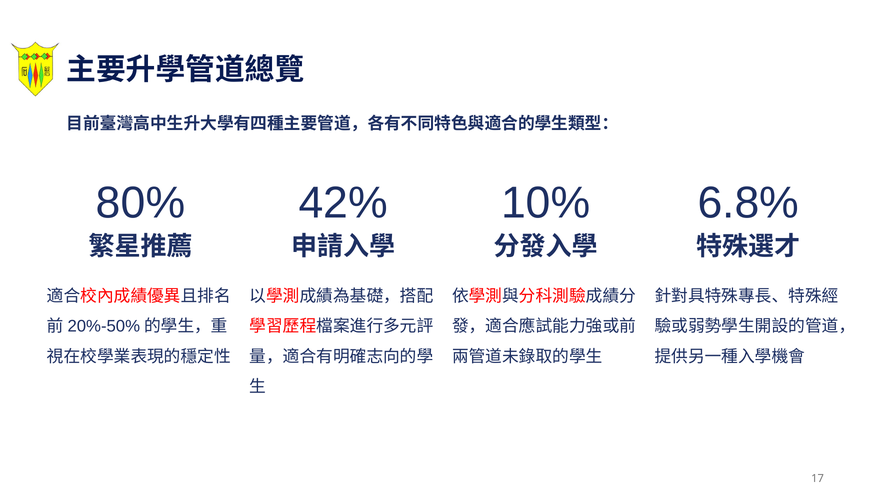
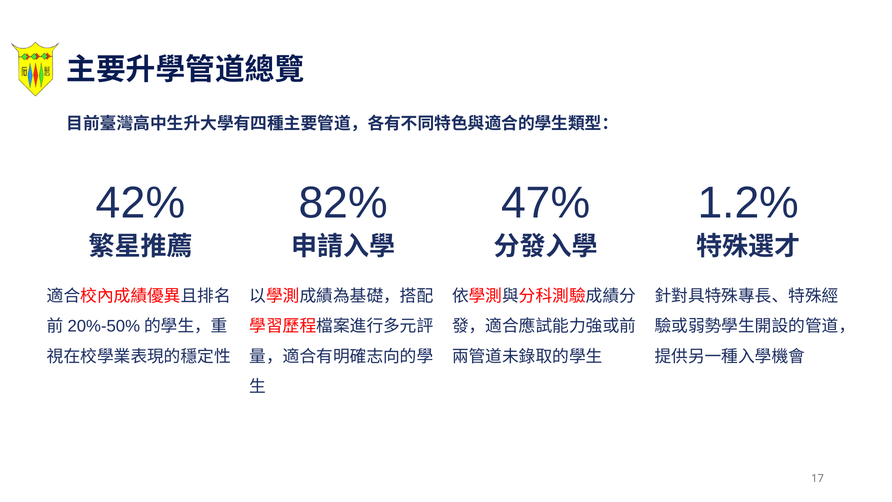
80%: 80% -> 42%
42%: 42% -> 82%
10%: 10% -> 47%
6.8%: 6.8% -> 1.2%
